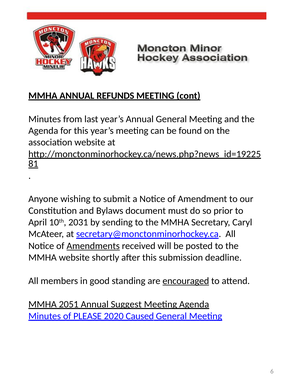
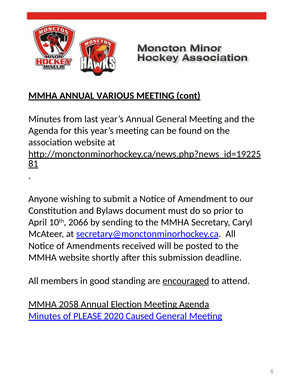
REFUNDS: REFUNDS -> VARIOUS
2031: 2031 -> 2066
Amendments underline: present -> none
2051: 2051 -> 2058
Suggest: Suggest -> Election
